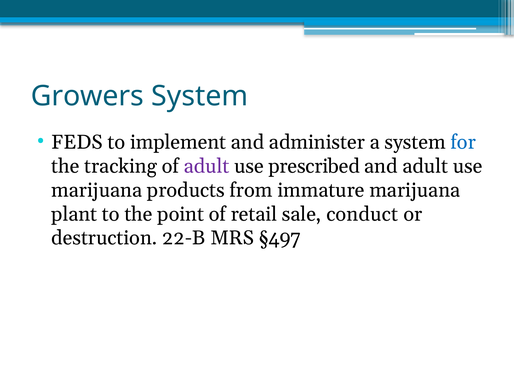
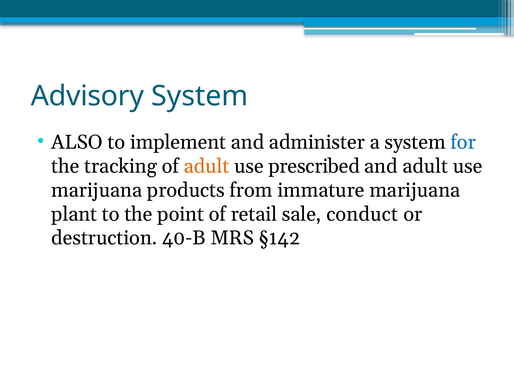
Growers: Growers -> Advisory
FEDS: FEDS -> ALSO
adult at (207, 166) colour: purple -> orange
22-B: 22-B -> 40-B
§497: §497 -> §142
